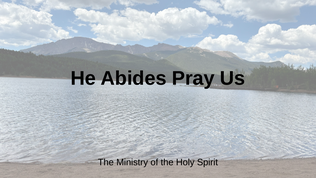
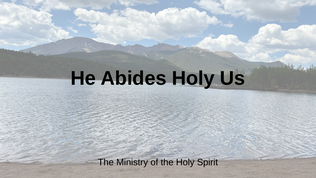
Abides Pray: Pray -> Holy
